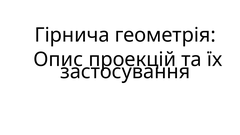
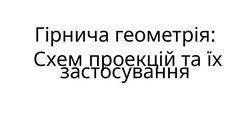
Опис: Опис -> Схем
